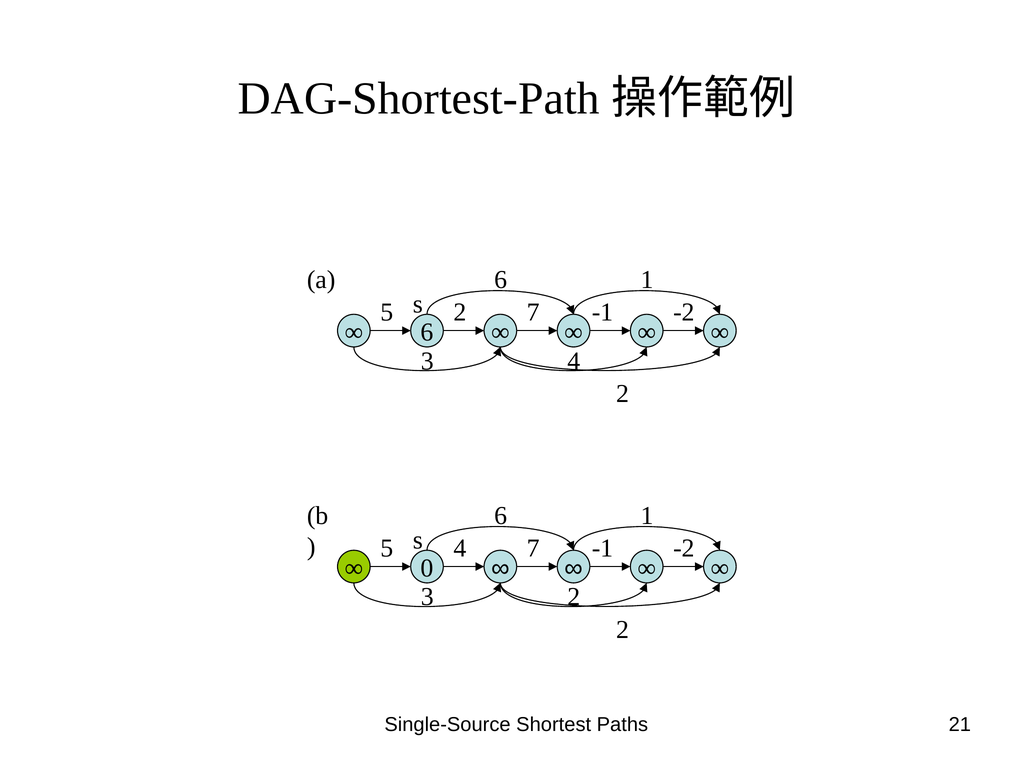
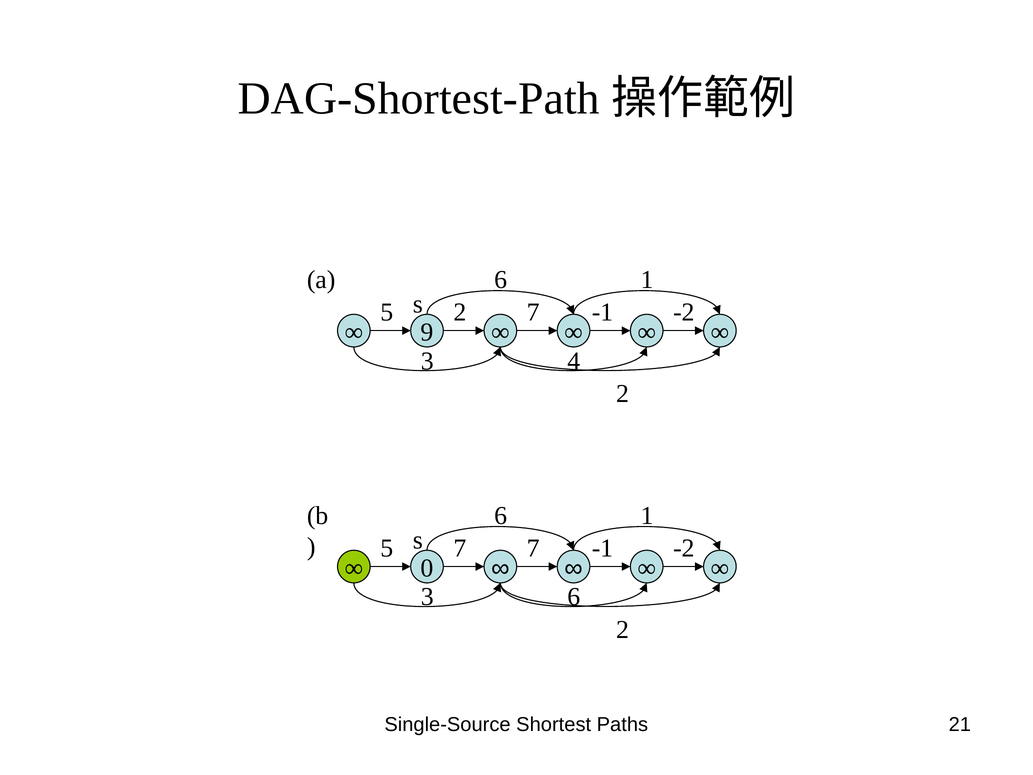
6 at (427, 332): 6 -> 9
5 4: 4 -> 7
3 2: 2 -> 6
